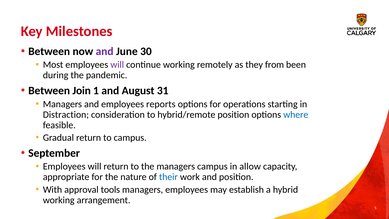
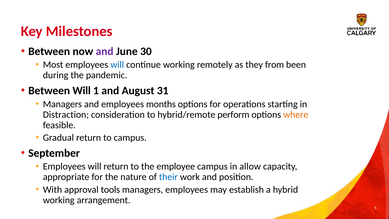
will at (117, 65) colour: purple -> blue
Between Join: Join -> Will
reports: reports -> months
hybrid/remote position: position -> perform
where colour: blue -> orange
the managers: managers -> employee
